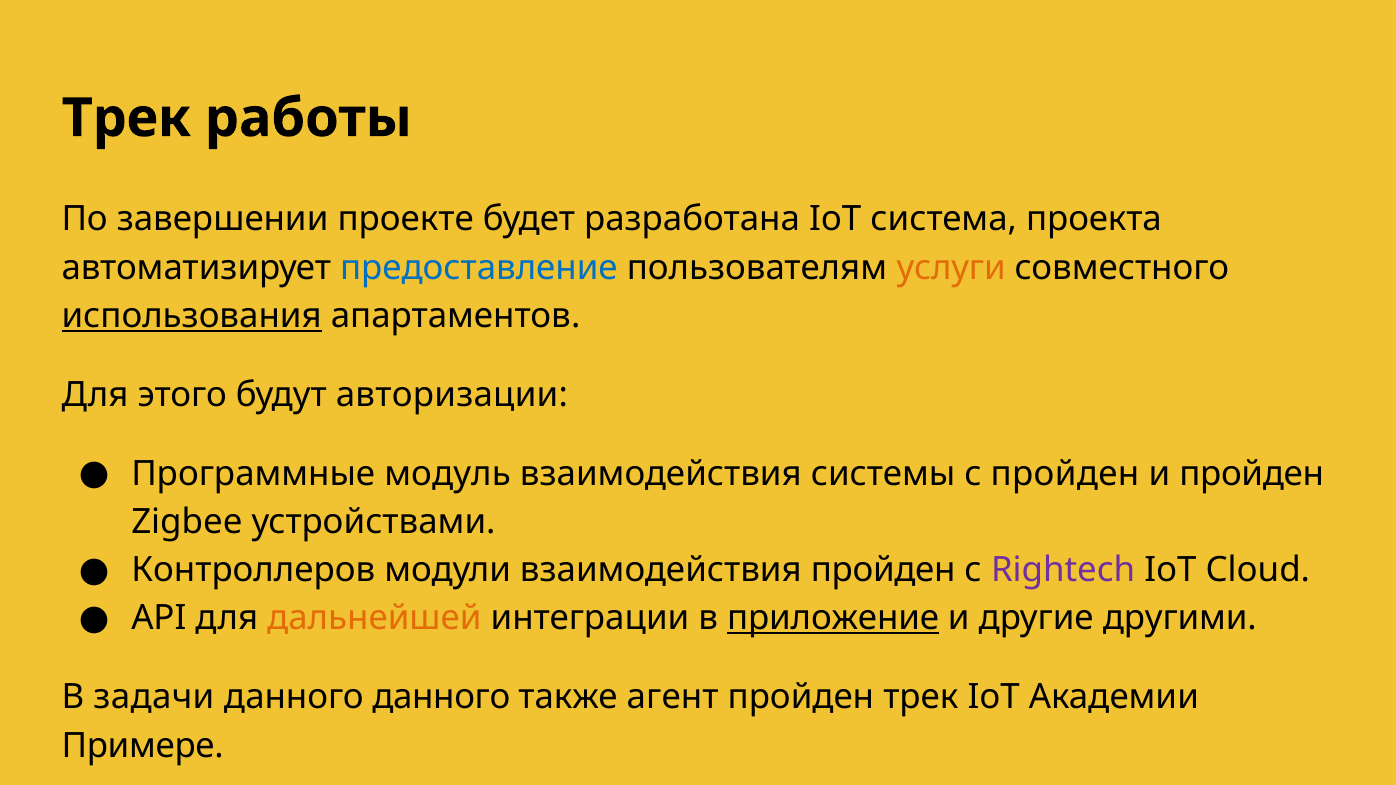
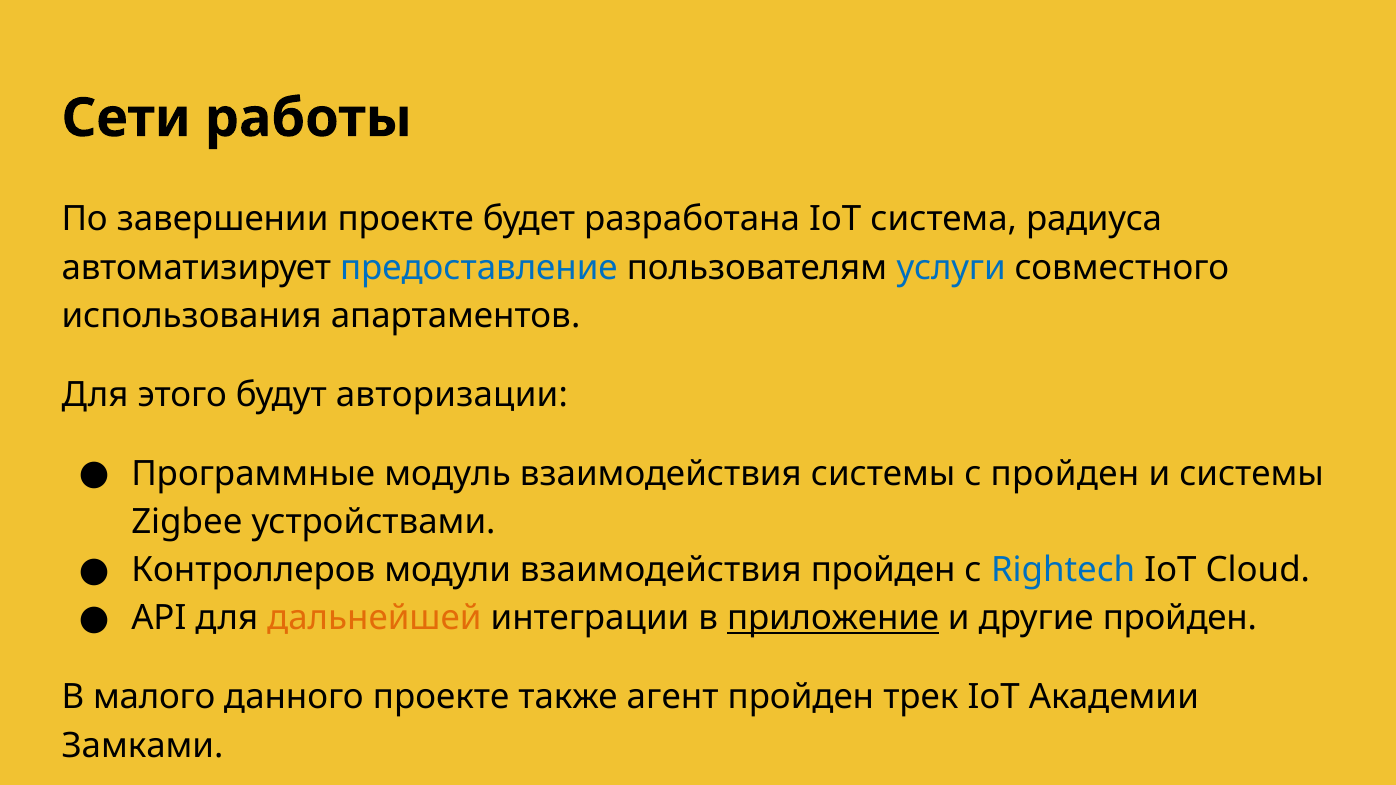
Трек at (126, 118): Трек -> Сети
проекта: проекта -> радиуса
услуги colour: orange -> blue
использования underline: present -> none
и пройден: пройден -> системы
Rightech colour: purple -> blue
другие другими: другими -> пройден
задачи: задачи -> малого
данного данного: данного -> проекте
Примере: Примере -> Замками
